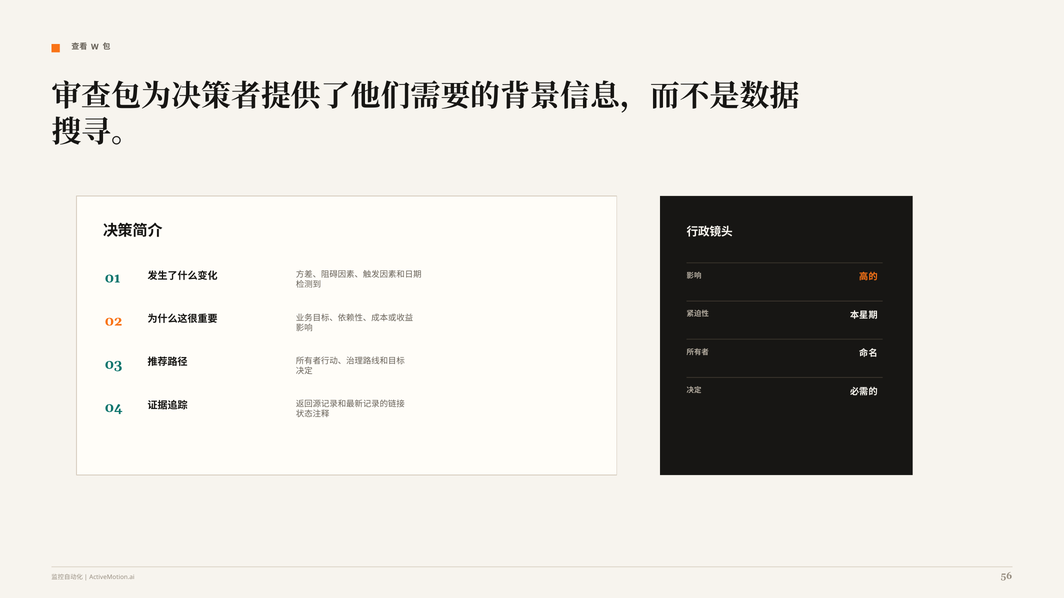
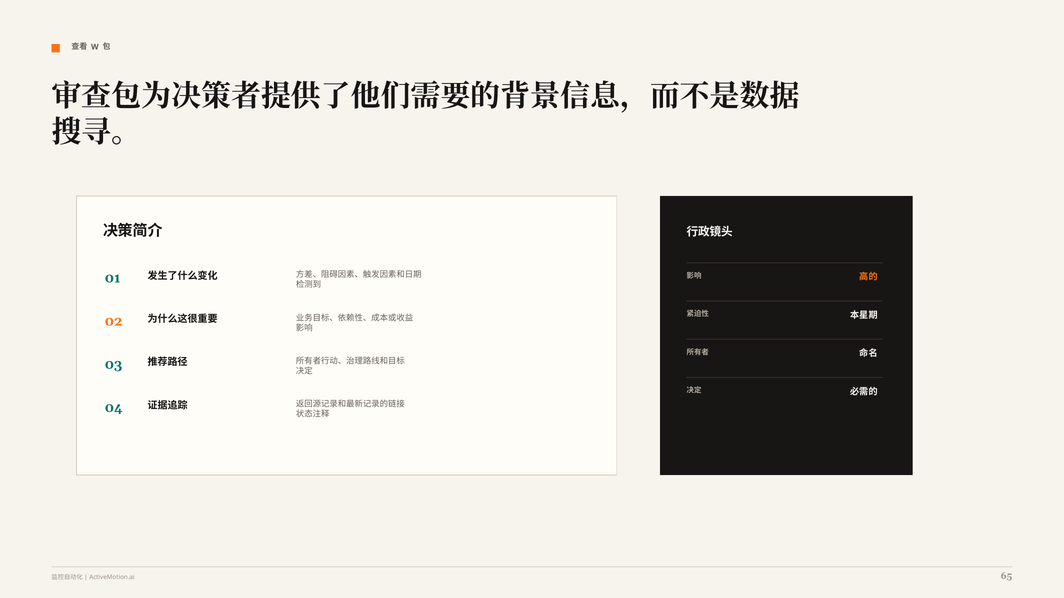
56: 56 -> 65
